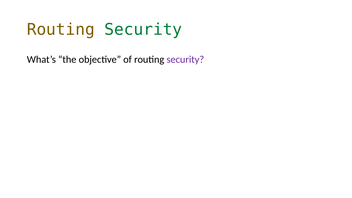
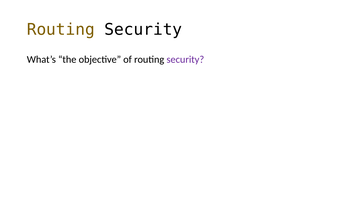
Security at (143, 30) colour: green -> black
